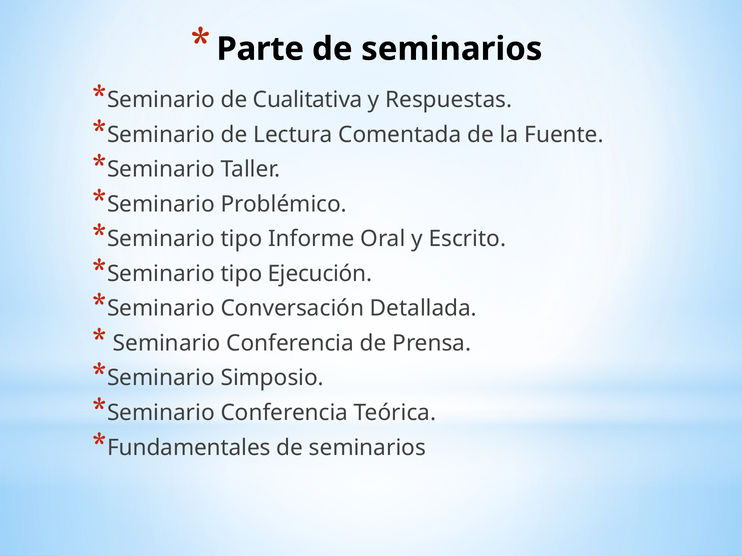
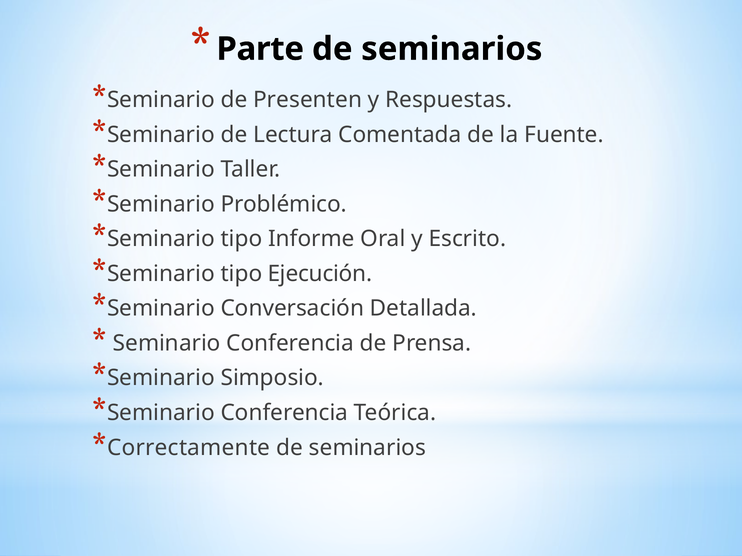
Cualitativa: Cualitativa -> Presenten
Fundamentales: Fundamentales -> Correctamente
